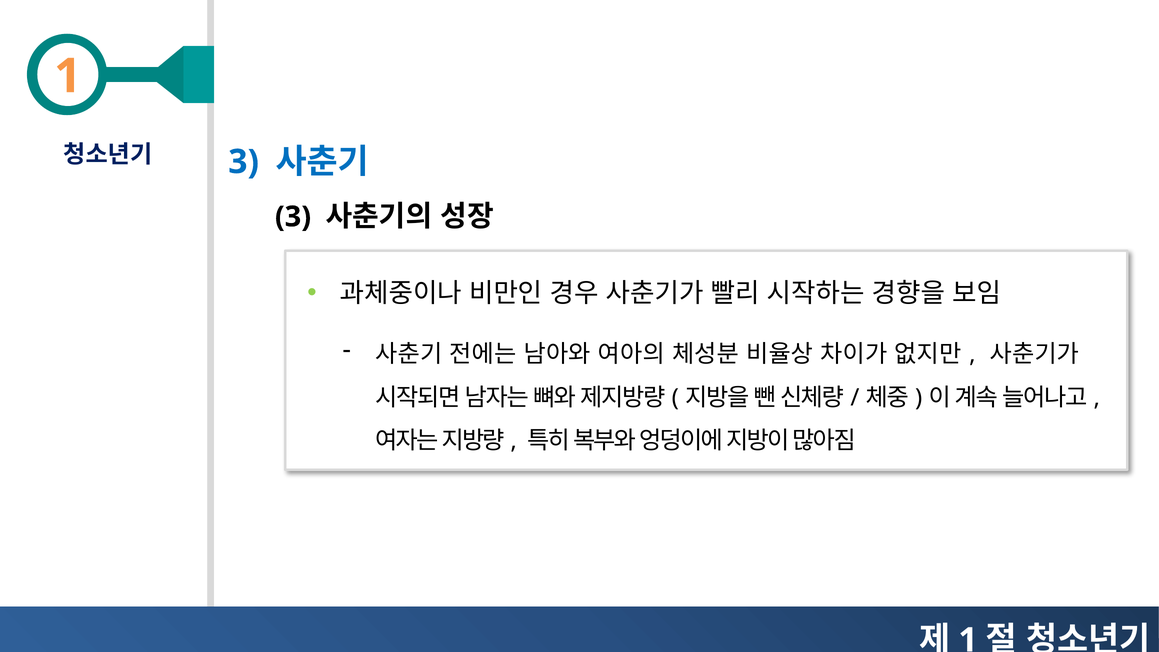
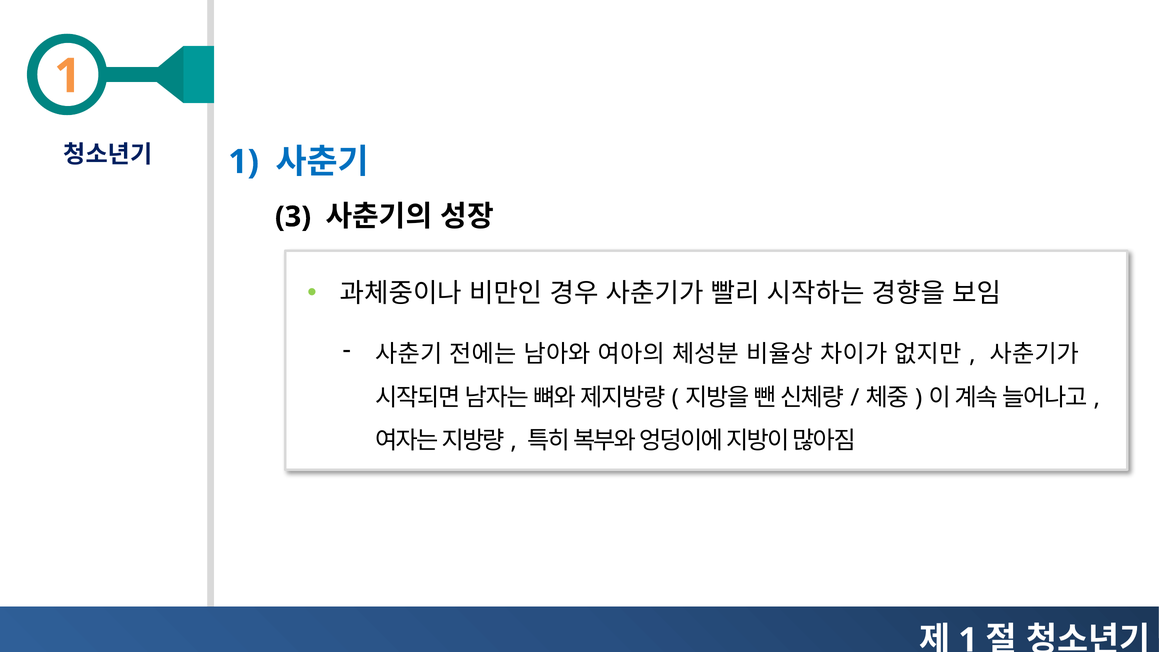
3 at (244, 162): 3 -> 1
